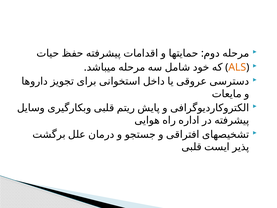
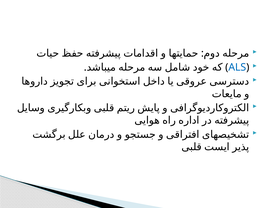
ALS colour: orange -> blue
